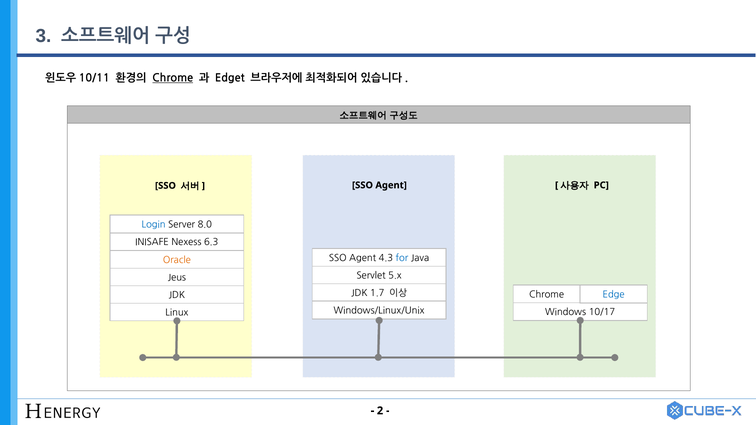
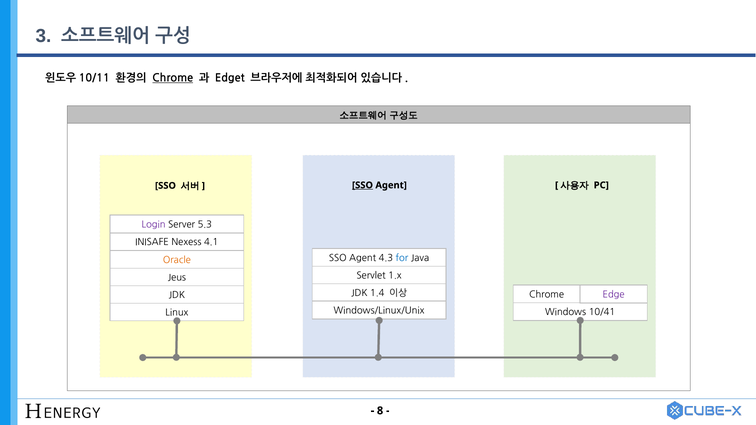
SSO at (362, 185) underline: none -> present
Login colour: blue -> purple
8.0: 8.0 -> 5.3
6.3: 6.3 -> 4.1
5.x: 5.x -> 1.x
1.7: 1.7 -> 1.4
Edge colour: blue -> purple
10/17: 10/17 -> 10/41
2: 2 -> 8
